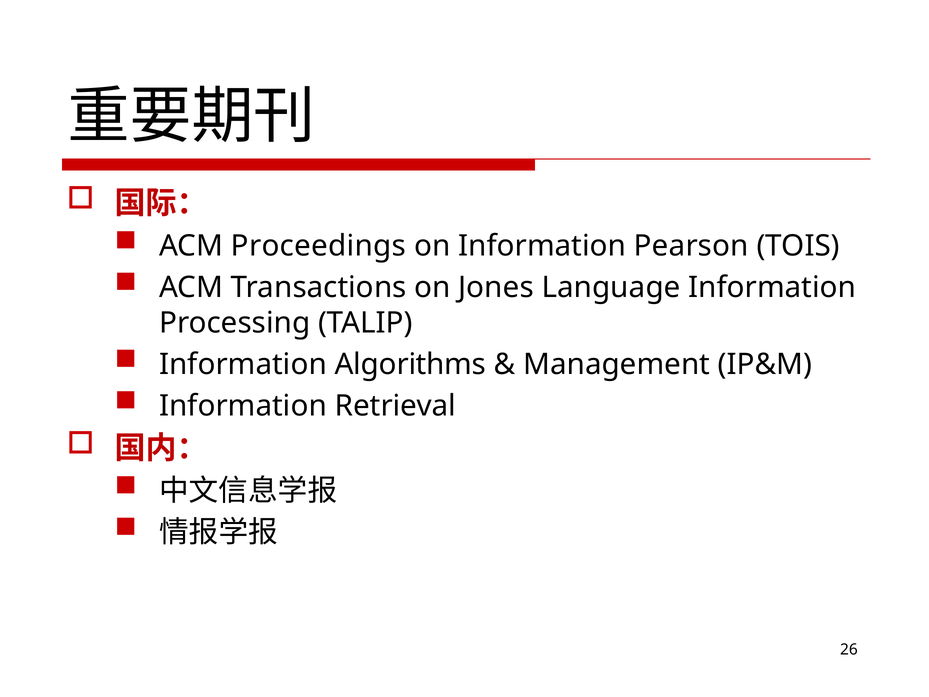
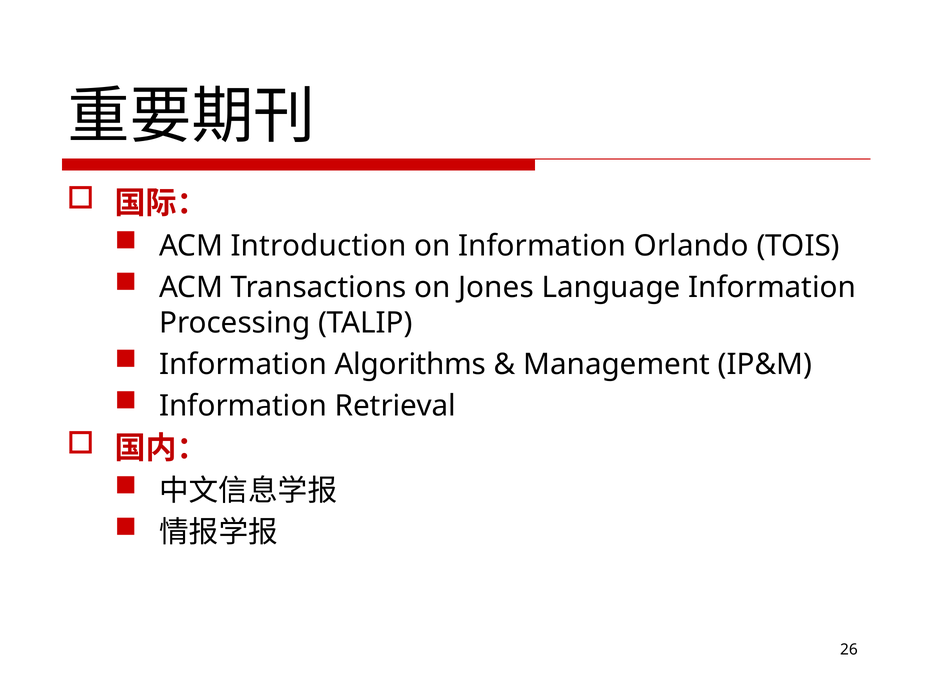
Proceedings: Proceedings -> Introduction
Pearson: Pearson -> Orlando
